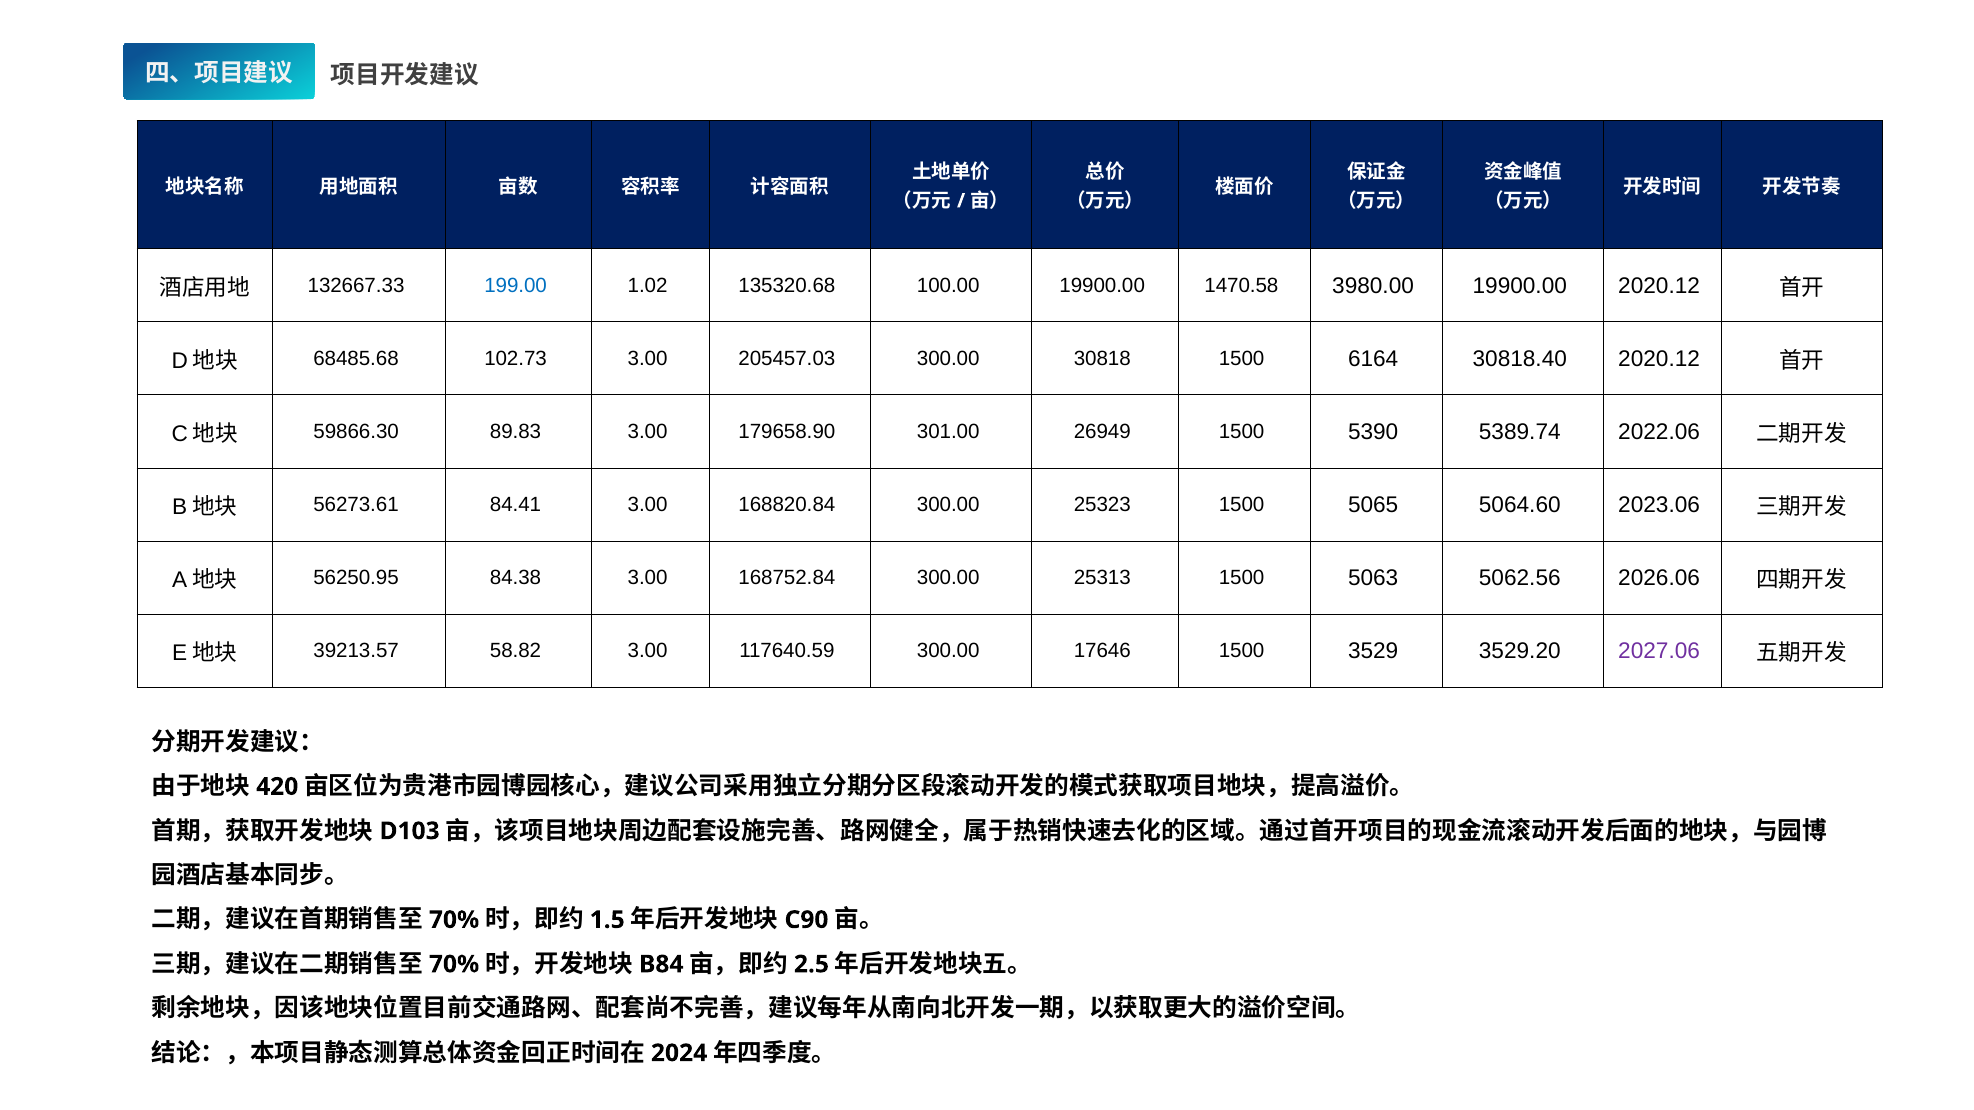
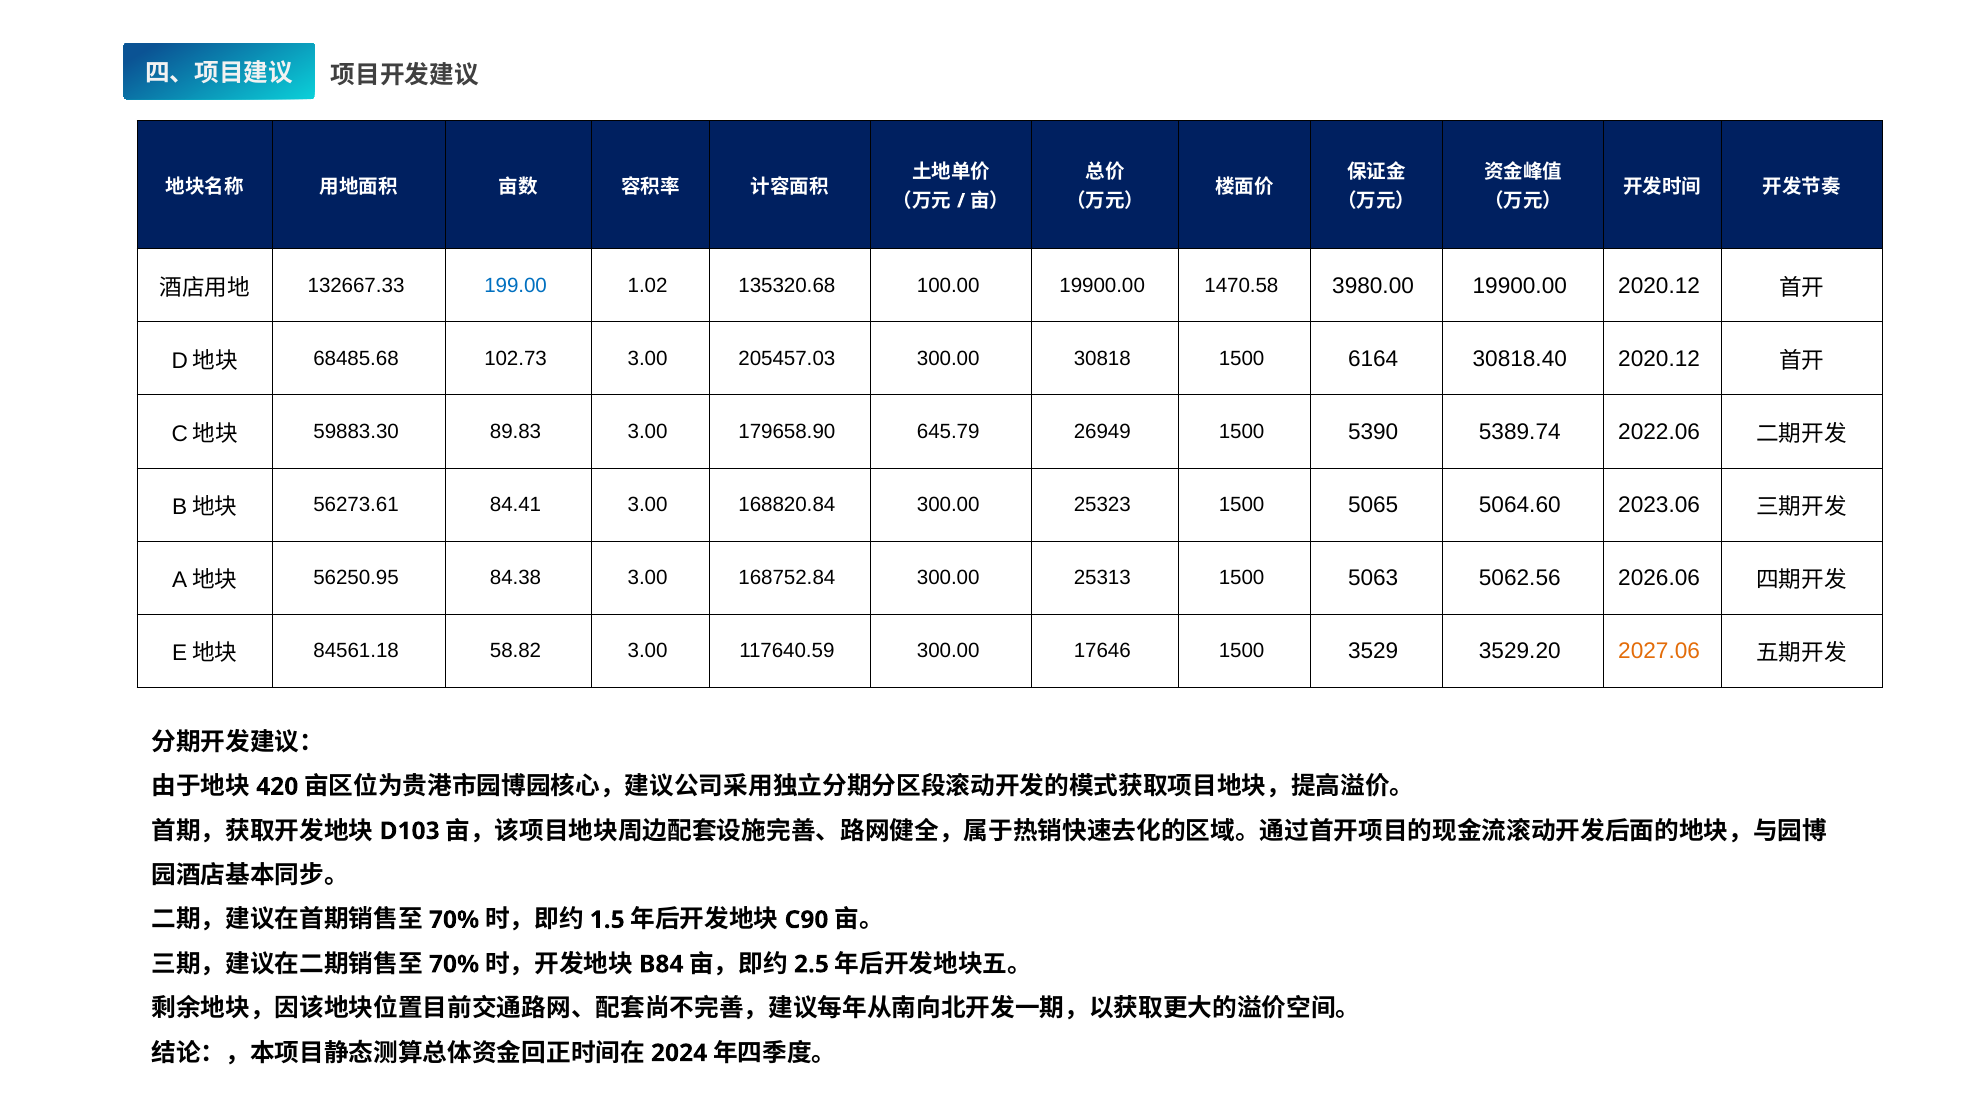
59866.30: 59866.30 -> 59883.30
301.00: 301.00 -> 645.79
39213.57: 39213.57 -> 84561.18
2027.06 colour: purple -> orange
